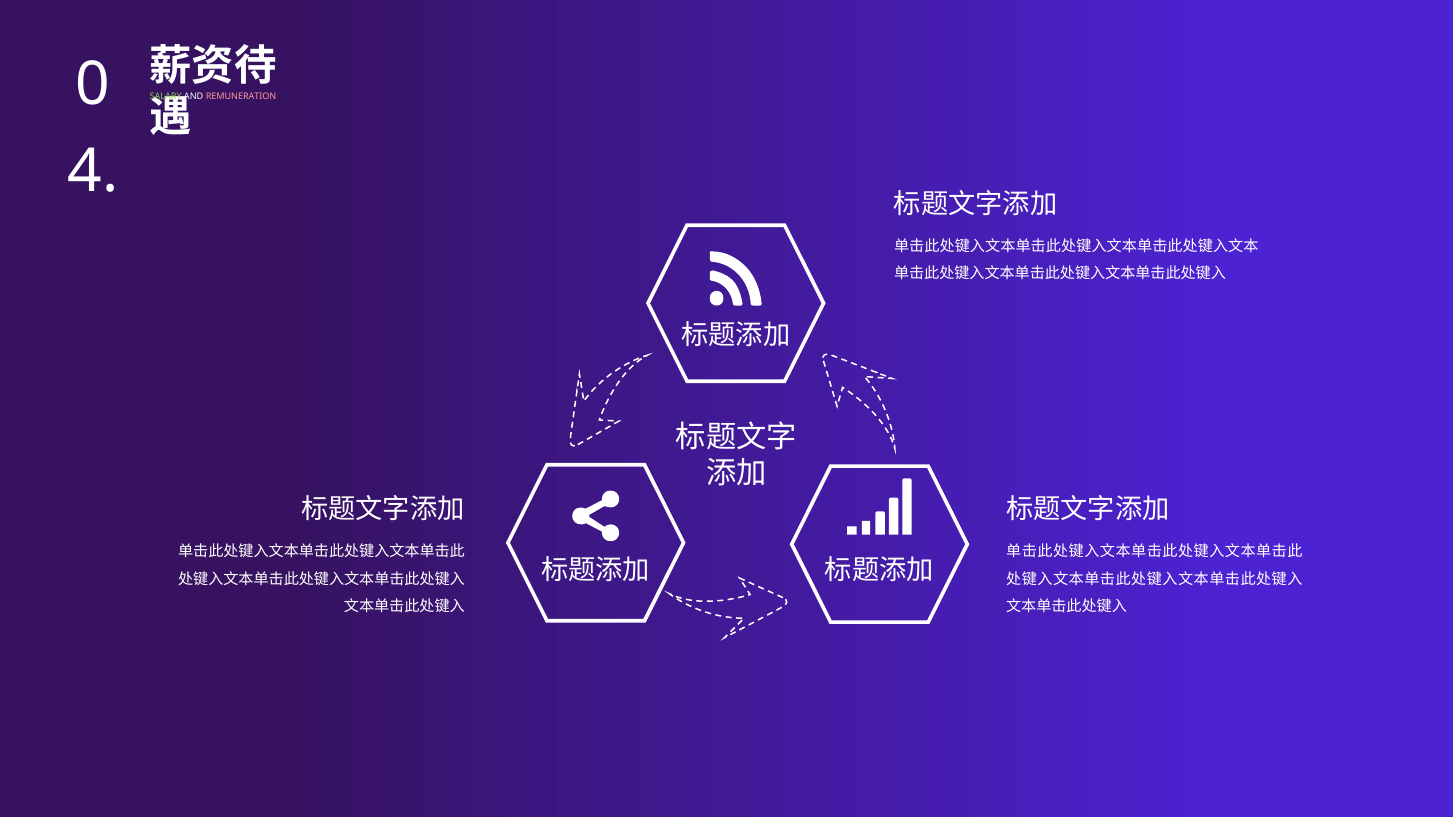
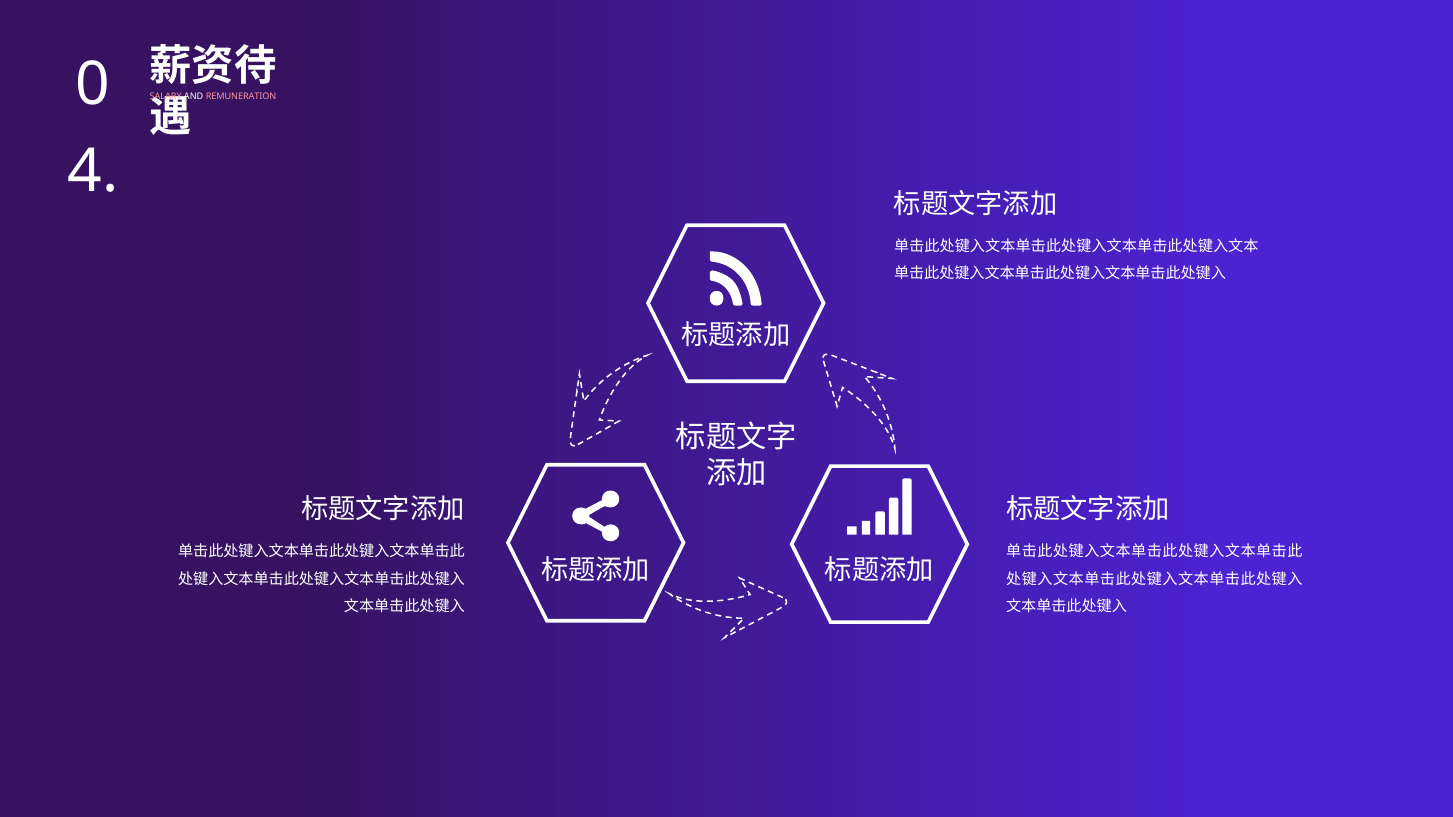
SALARY colour: light green -> pink
